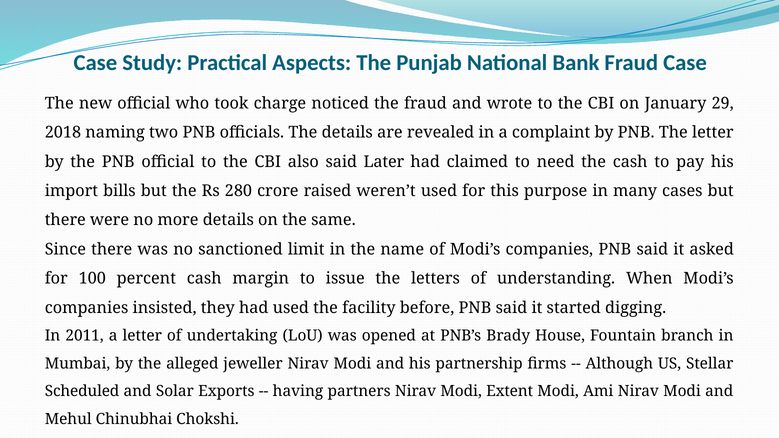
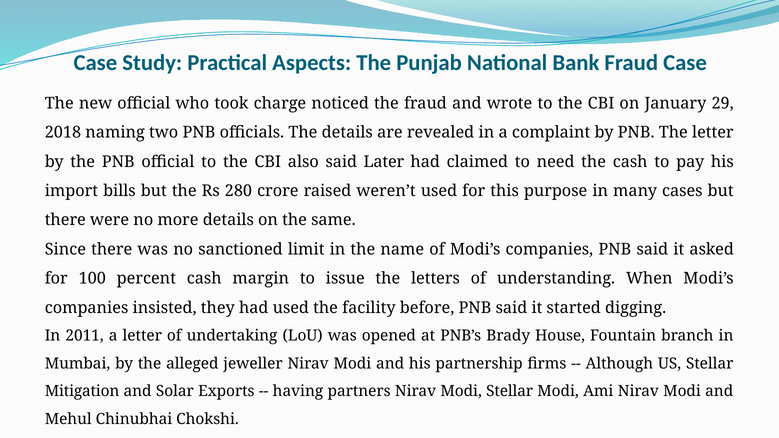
Scheduled: Scheduled -> Mitigation
Modi Extent: Extent -> Stellar
